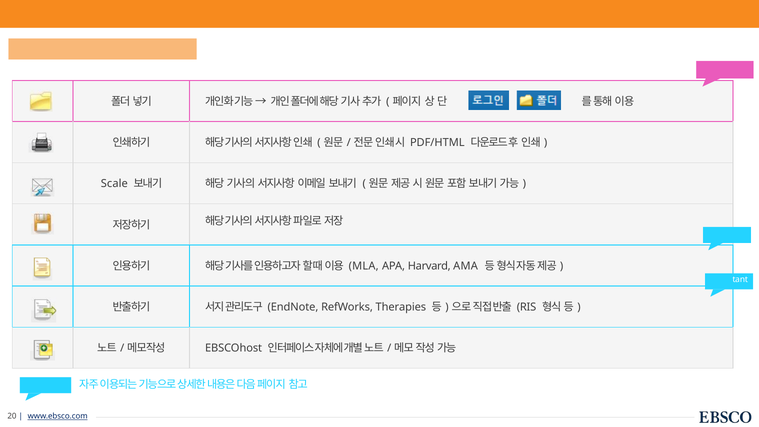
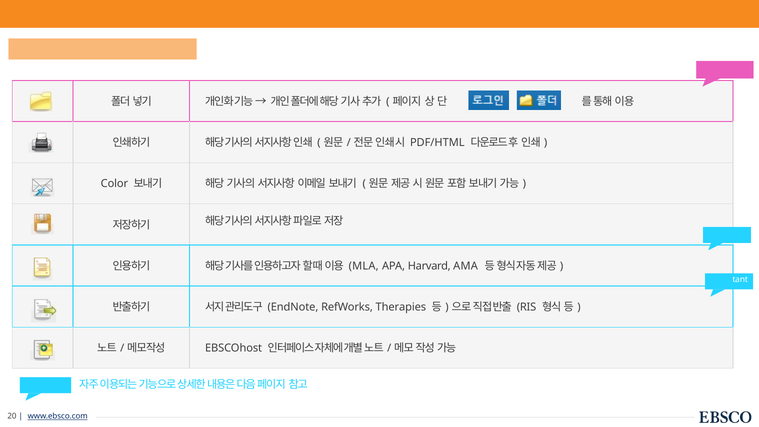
Scale: Scale -> Color
